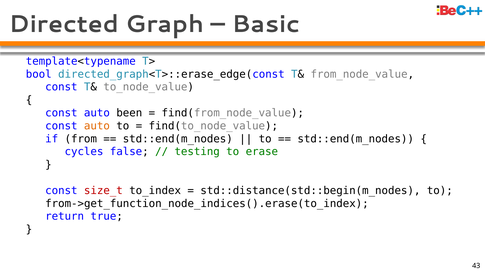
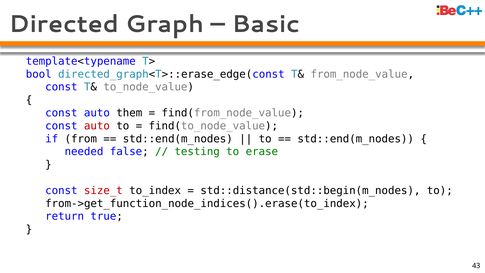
been: been -> them
auto at (97, 126) colour: orange -> red
cycles: cycles -> needed
